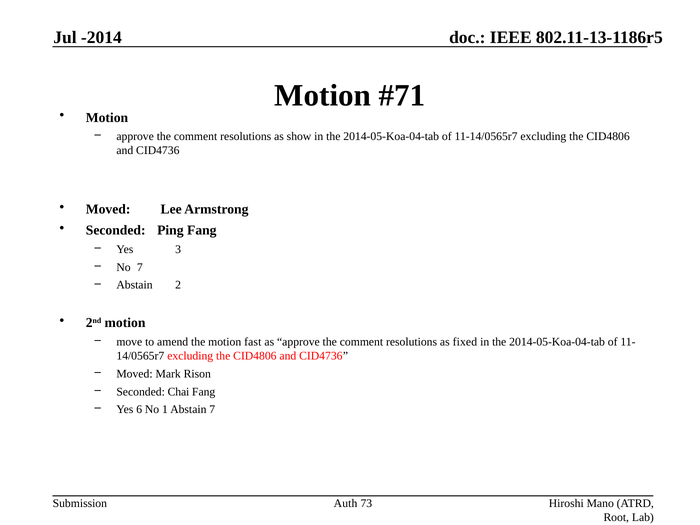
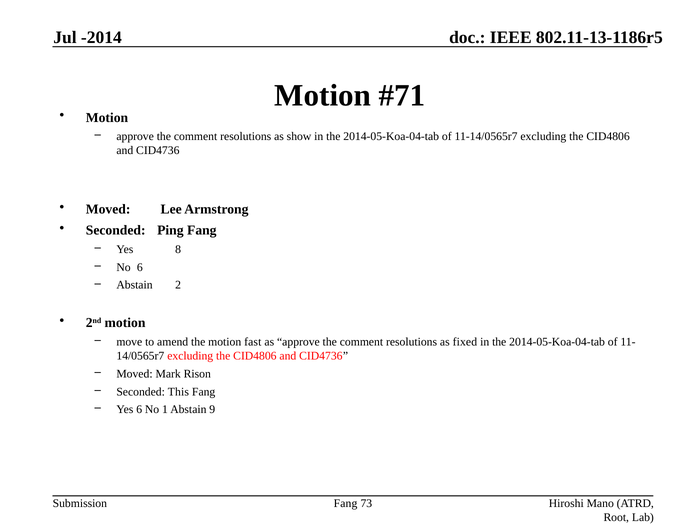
3: 3 -> 8
No 7: 7 -> 6
Chai: Chai -> This
Abstain 7: 7 -> 9
Auth at (346, 504): Auth -> Fang
